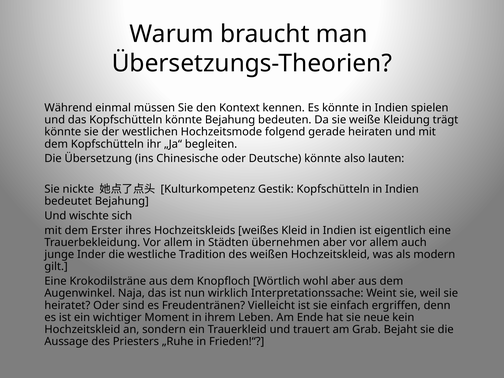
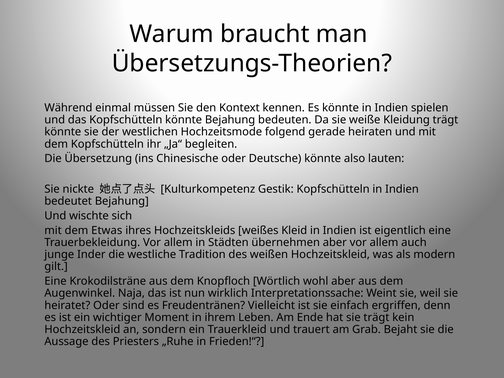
Erster: Erster -> Etwas
sie neue: neue -> trägt
